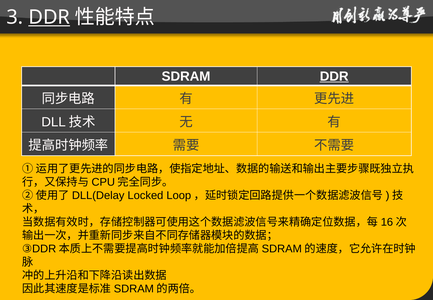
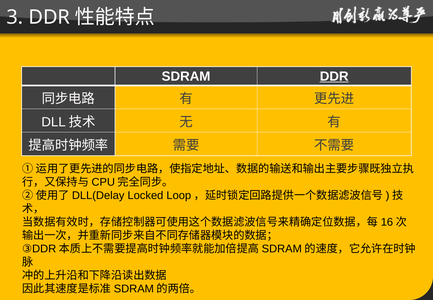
DDR at (49, 17) underline: present -> none
